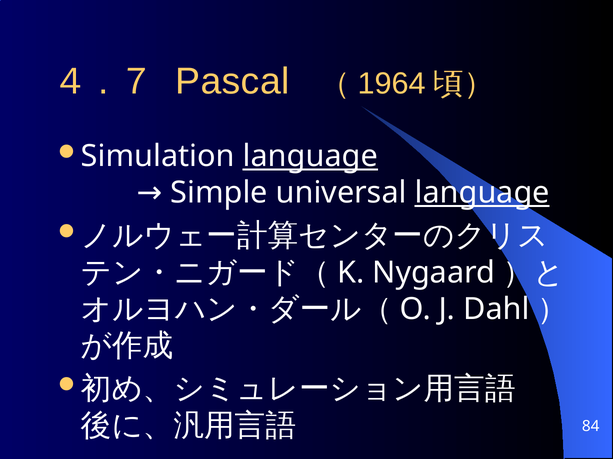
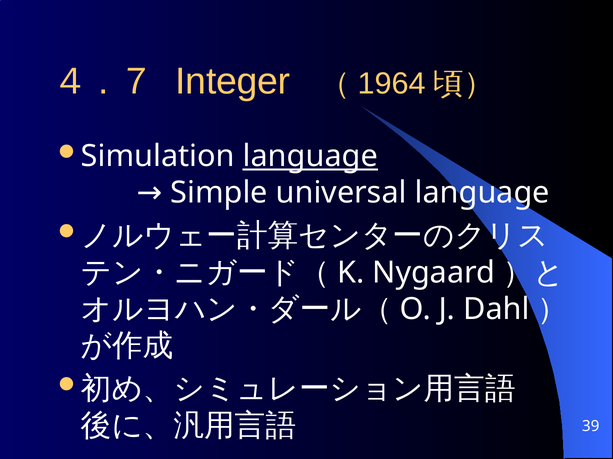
Pascal: Pascal -> Integer
language at (482, 193) underline: present -> none
84: 84 -> 39
